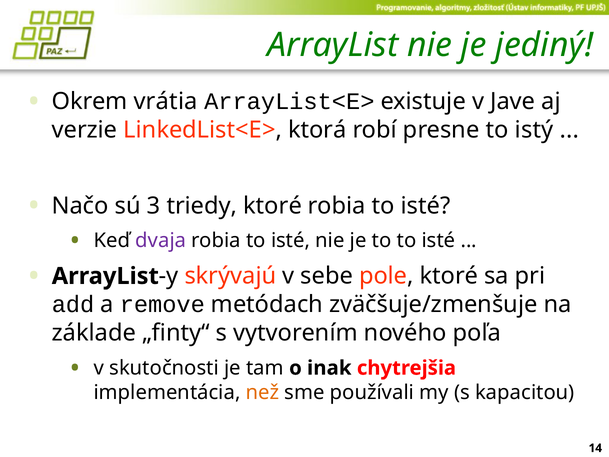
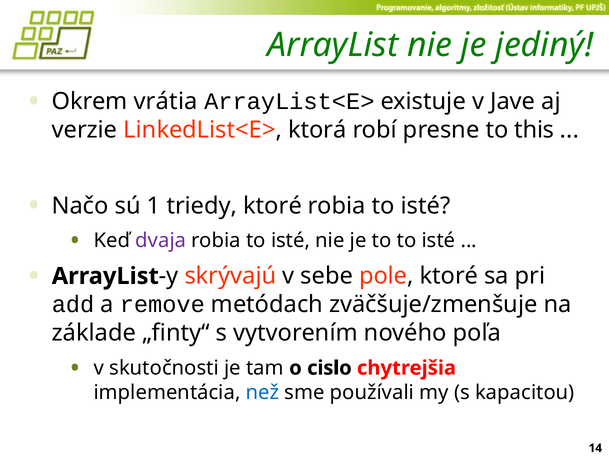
istý: istý -> this
3: 3 -> 1
inak: inak -> cislo
než colour: orange -> blue
